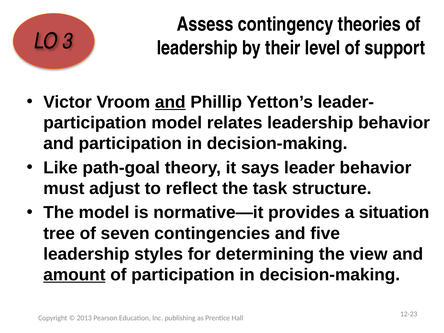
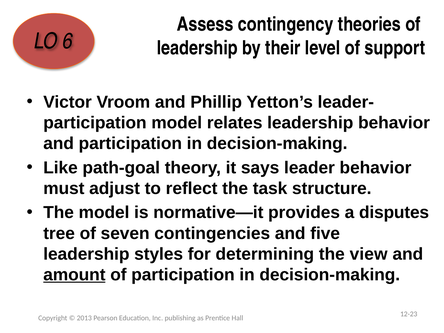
3: 3 -> 6
and at (170, 102) underline: present -> none
situation: situation -> disputes
